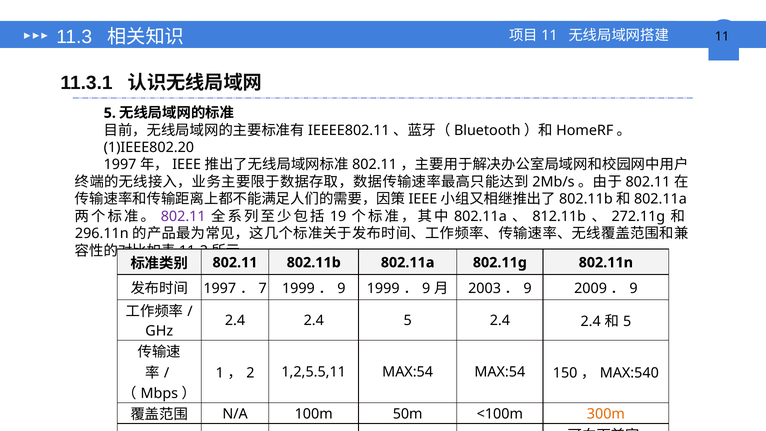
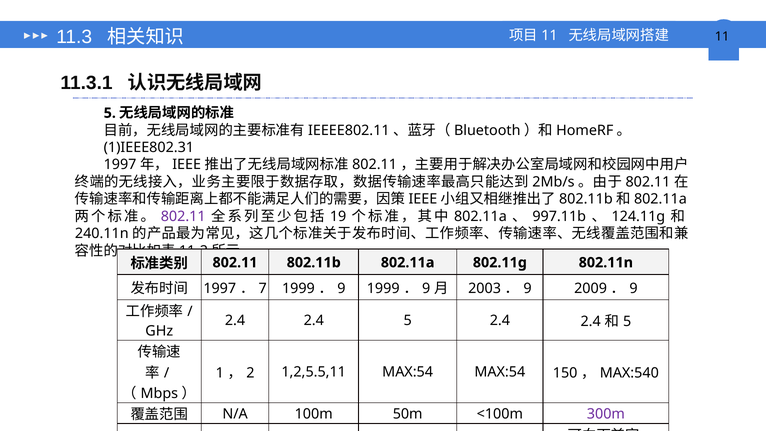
1)IEEE802.20: 1)IEEE802.20 -> 1)IEEE802.31
812.11b: 812.11b -> 997.11b
272.11g: 272.11g -> 124.11g
296.11n: 296.11n -> 240.11n
300m colour: orange -> purple
